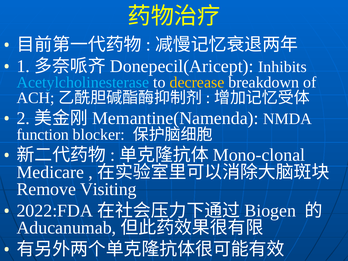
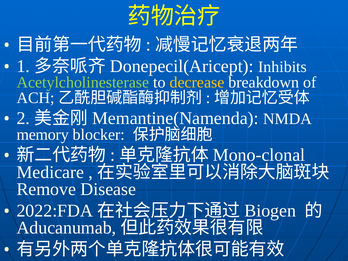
Acetylcholinesterase colour: light blue -> light green
function: function -> memory
Visiting: Visiting -> Disease
